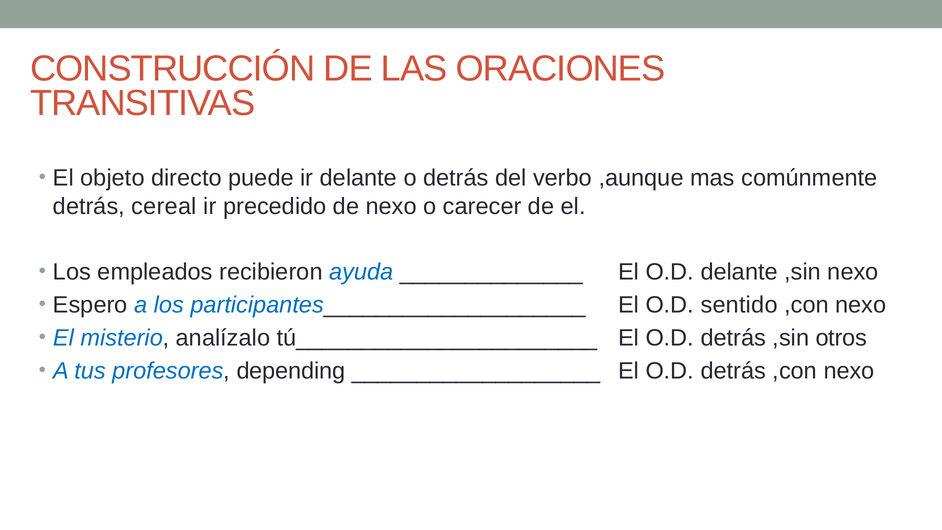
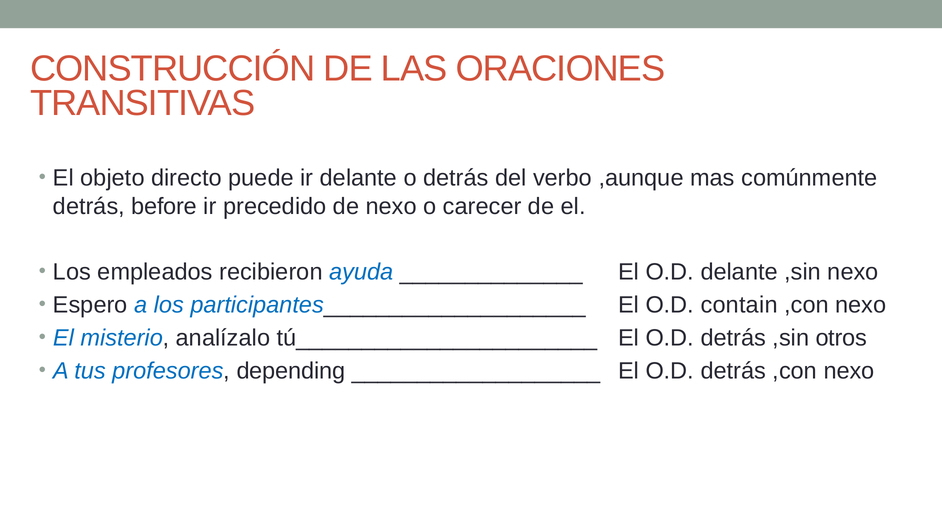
cereal: cereal -> before
sentido: sentido -> contain
